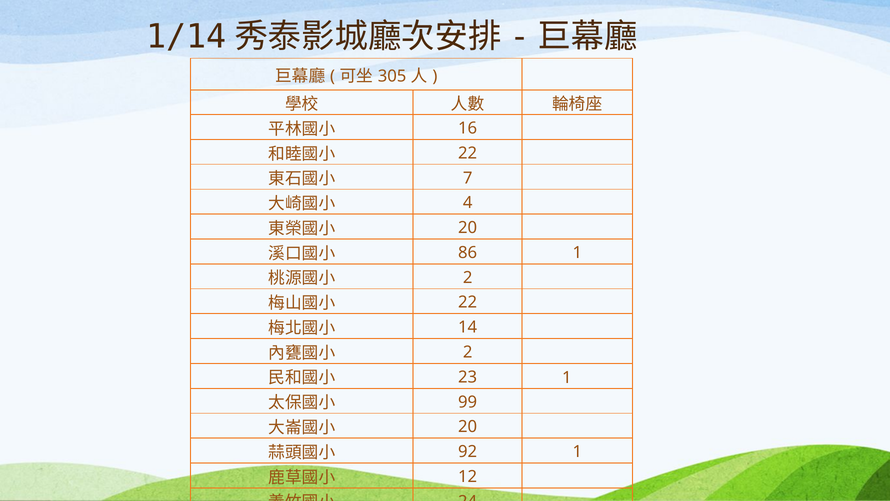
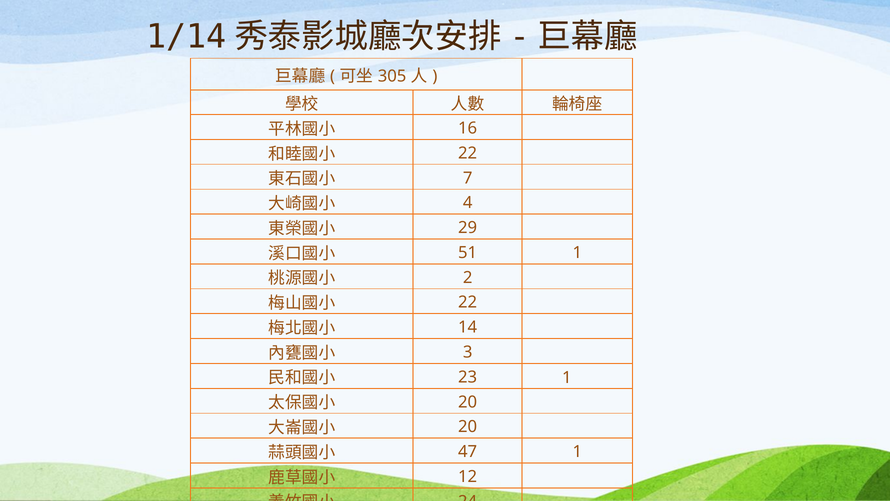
20 at (468, 228): 20 -> 29
86: 86 -> 51
2 at (468, 352): 2 -> 3
99 at (468, 402): 99 -> 20
92: 92 -> 47
